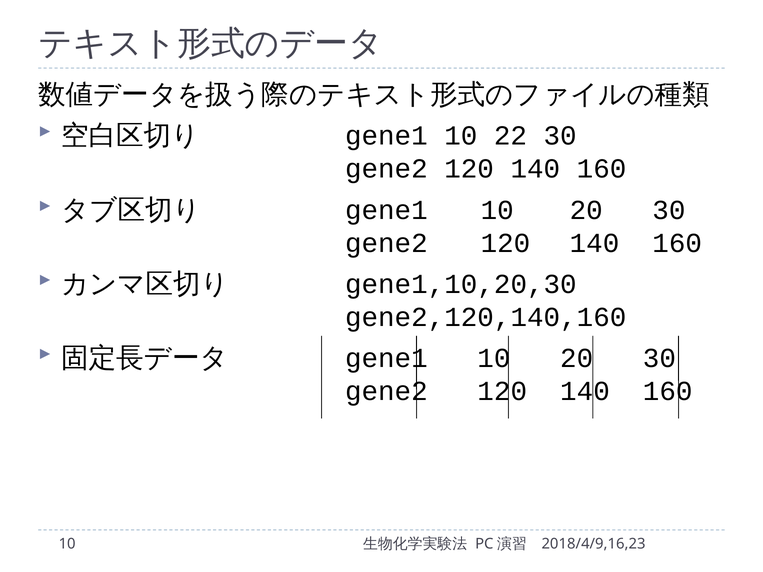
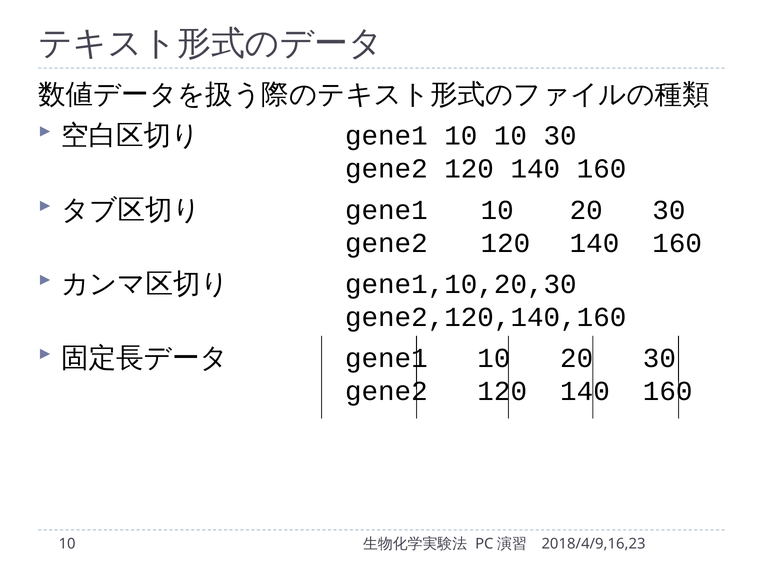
10 22: 22 -> 10
